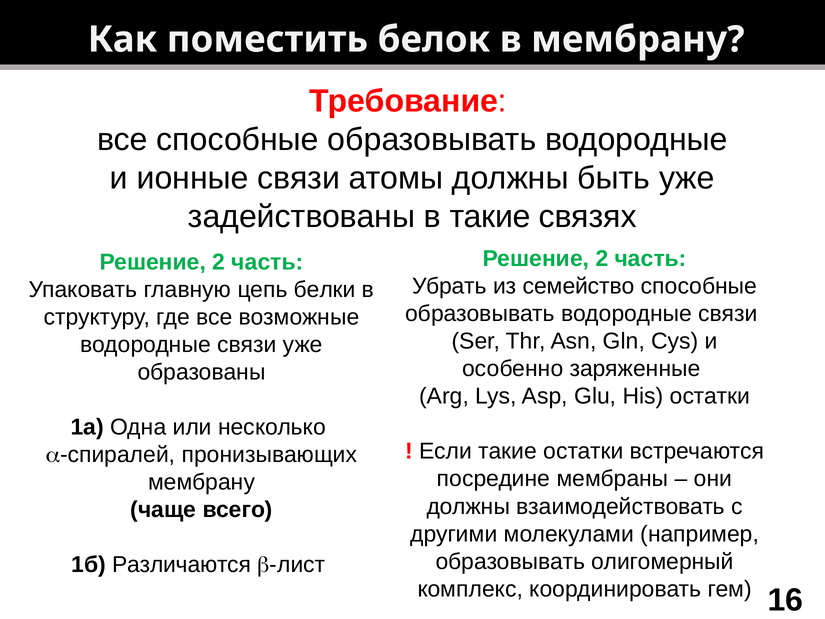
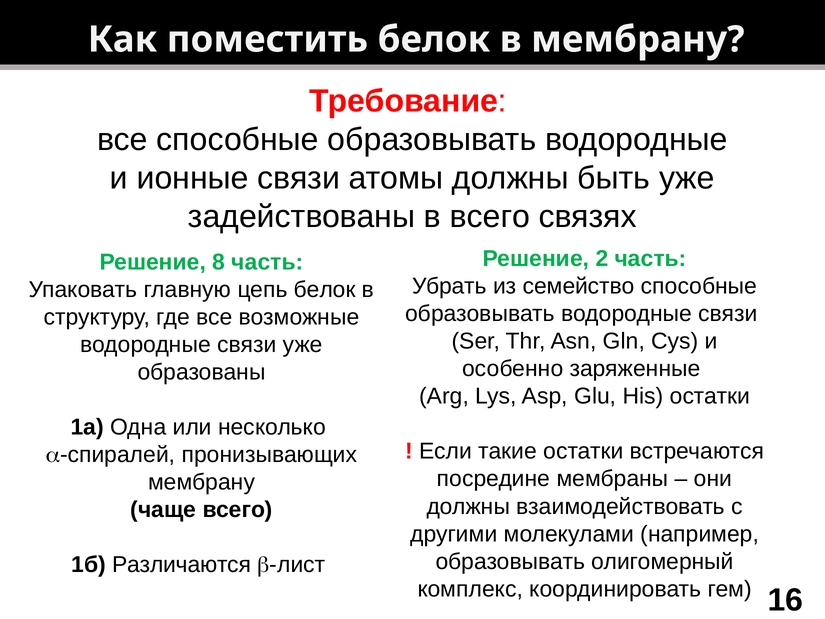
в такие: такие -> всего
2 at (219, 262): 2 -> 8
цепь белки: белки -> белок
